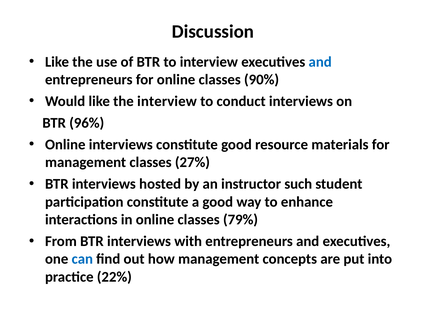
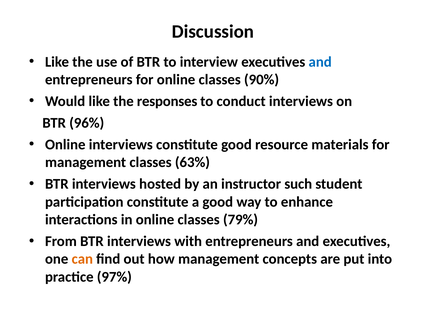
the interview: interview -> responses
27%: 27% -> 63%
can colour: blue -> orange
22%: 22% -> 97%
